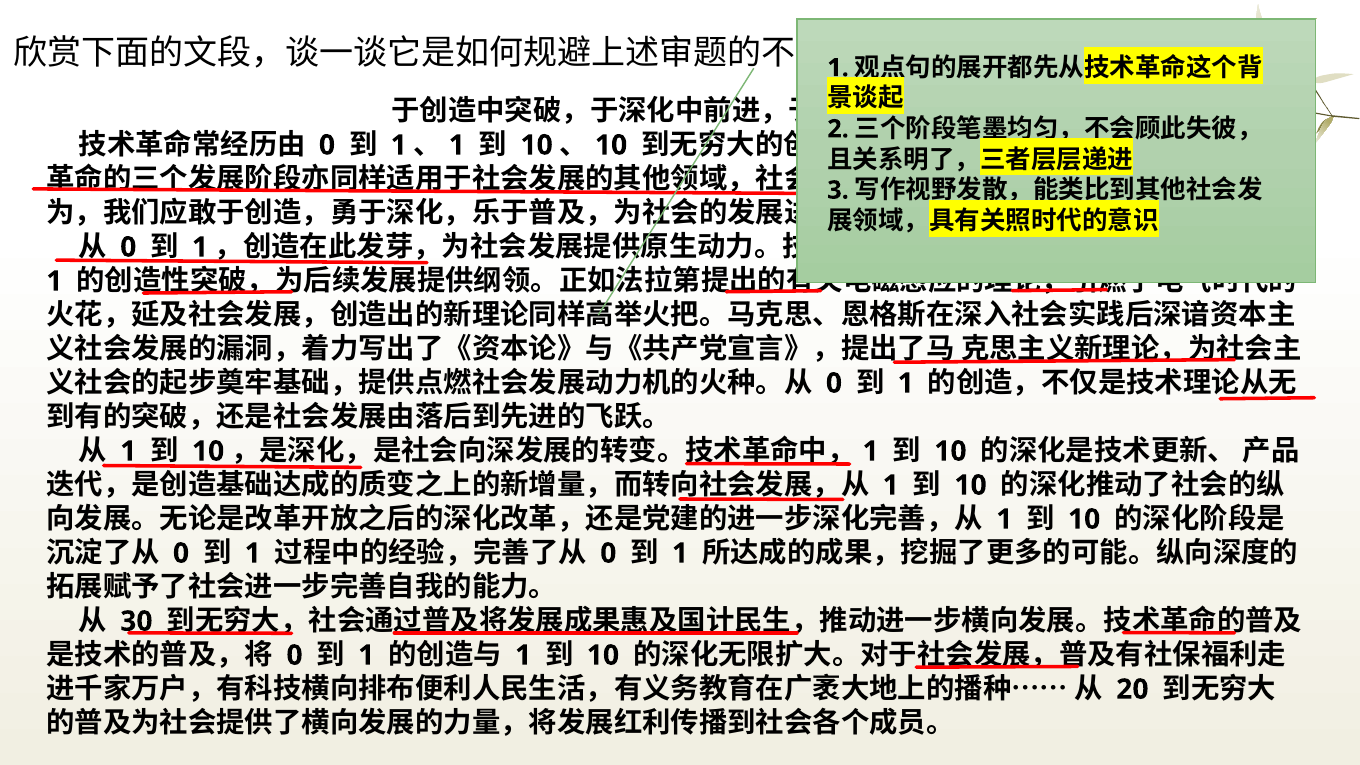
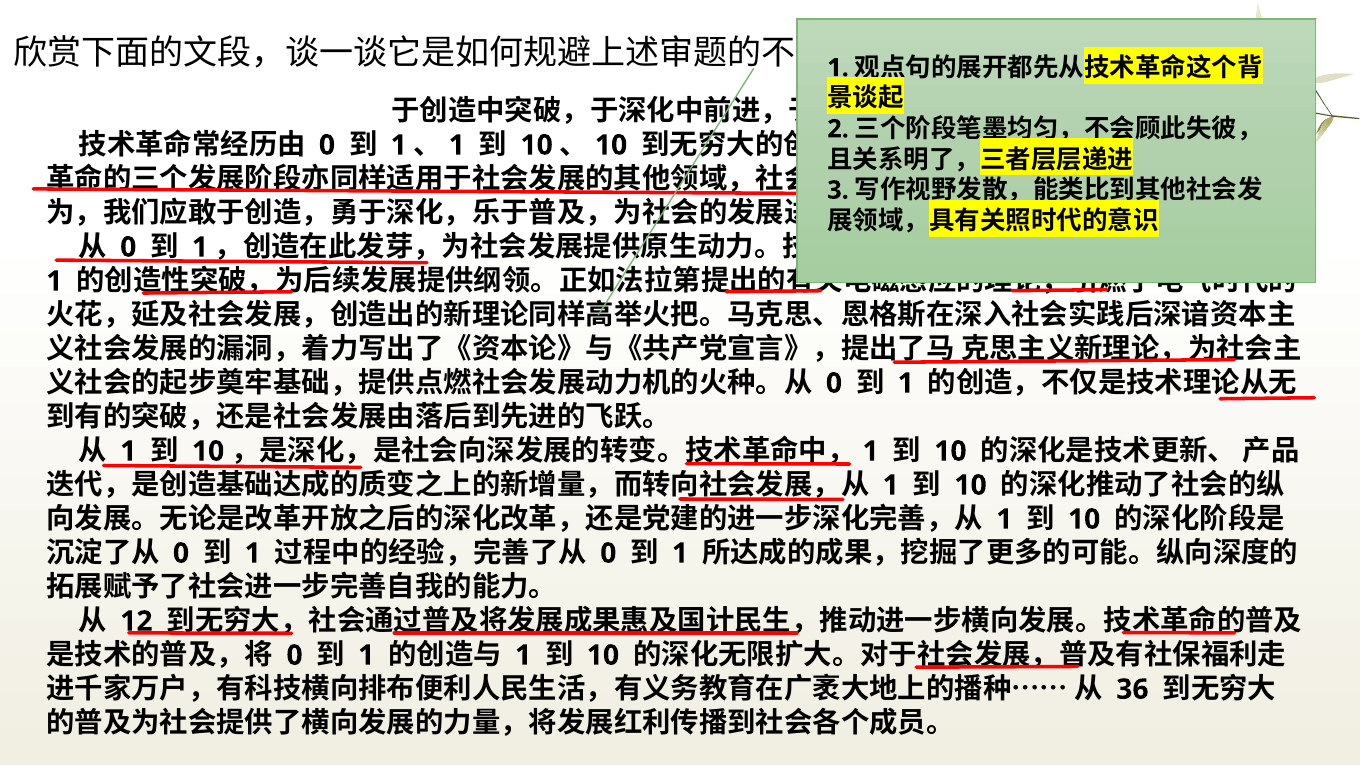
30: 30 -> 12
20: 20 -> 36
